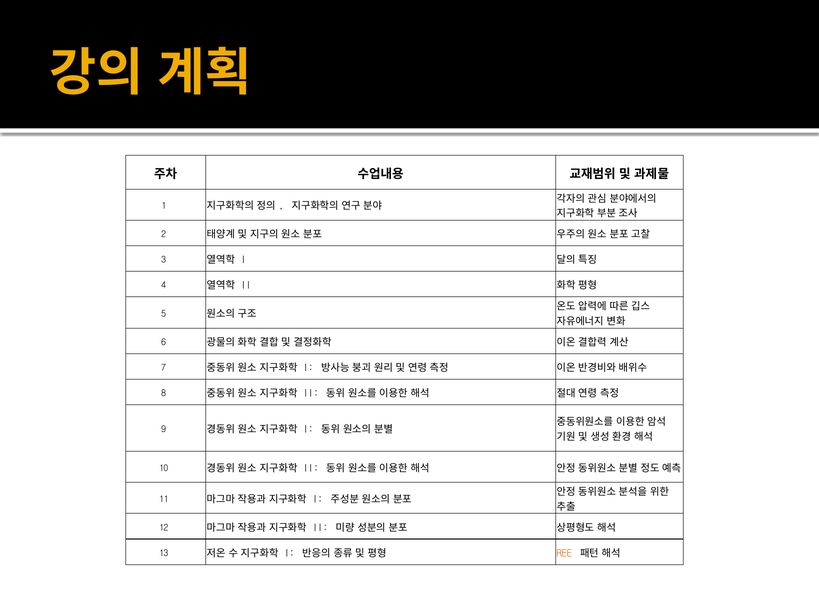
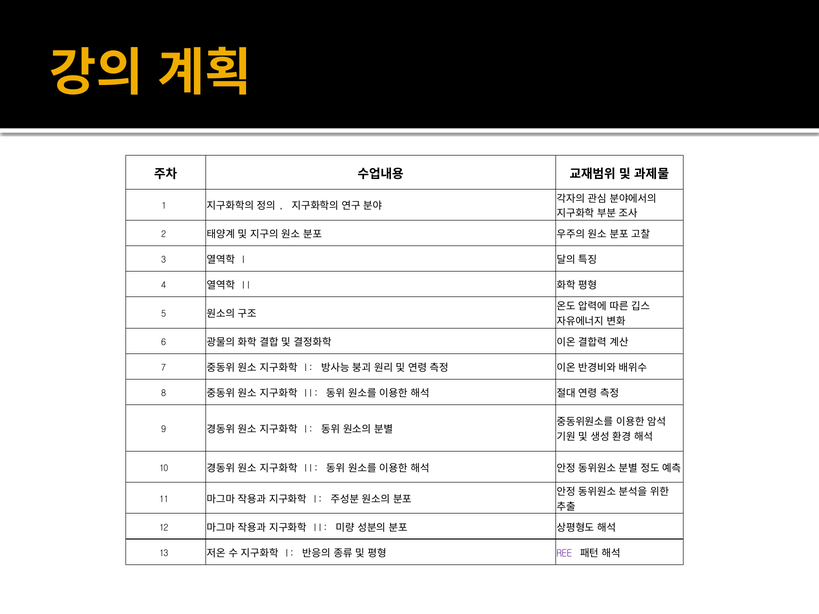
REE colour: orange -> purple
